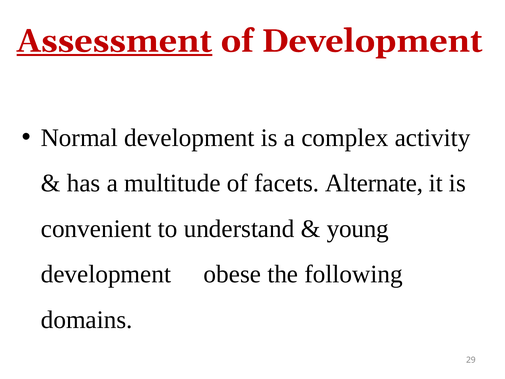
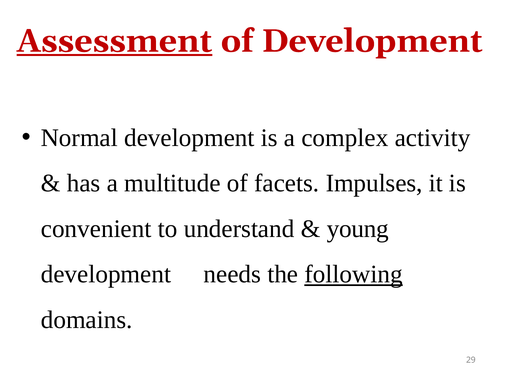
Alternate: Alternate -> Impulses
obese: obese -> needs
following underline: none -> present
